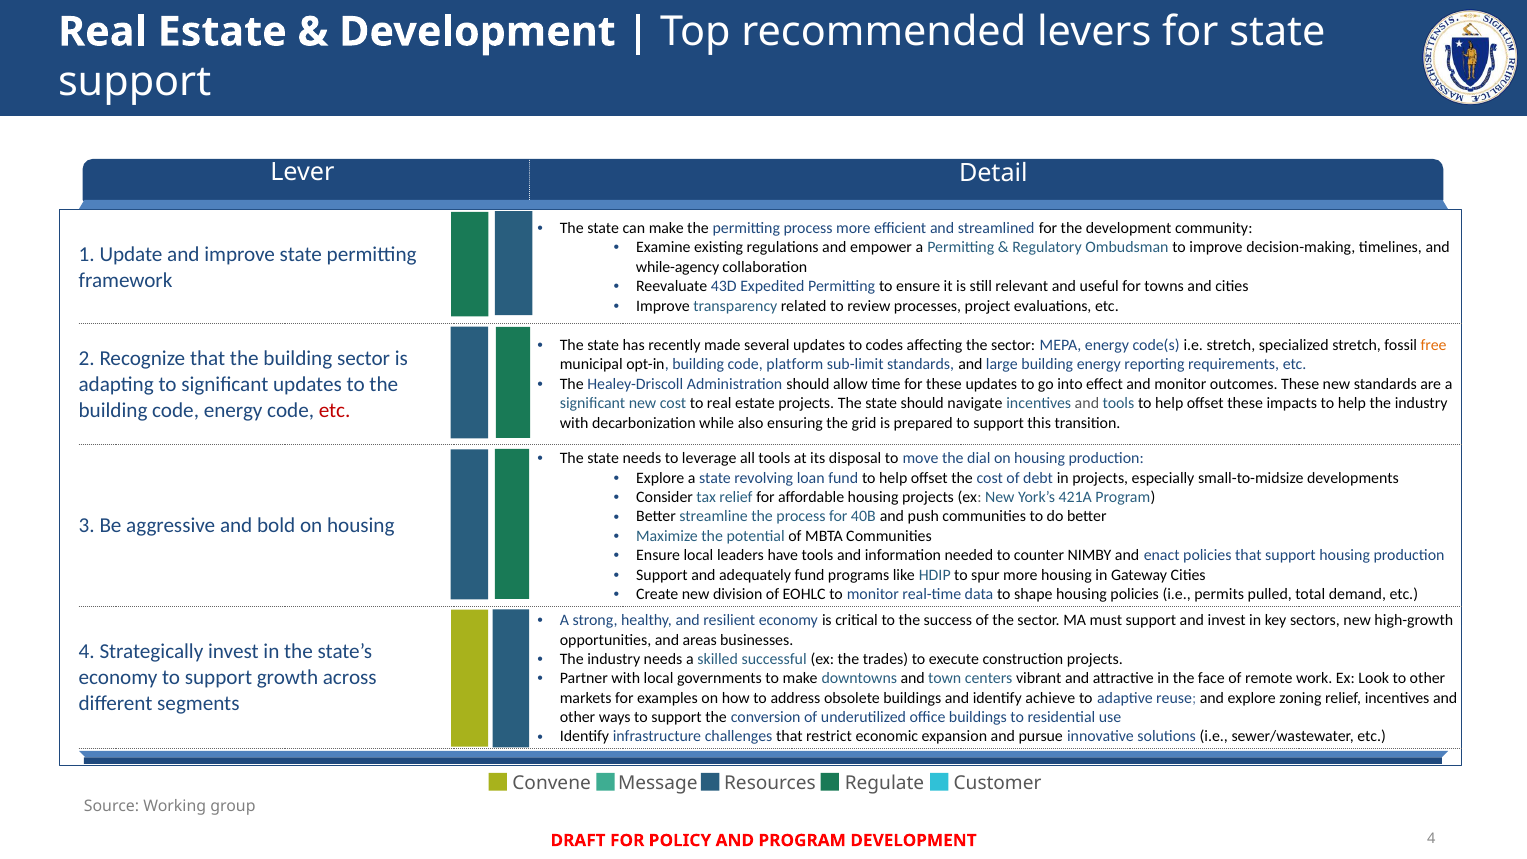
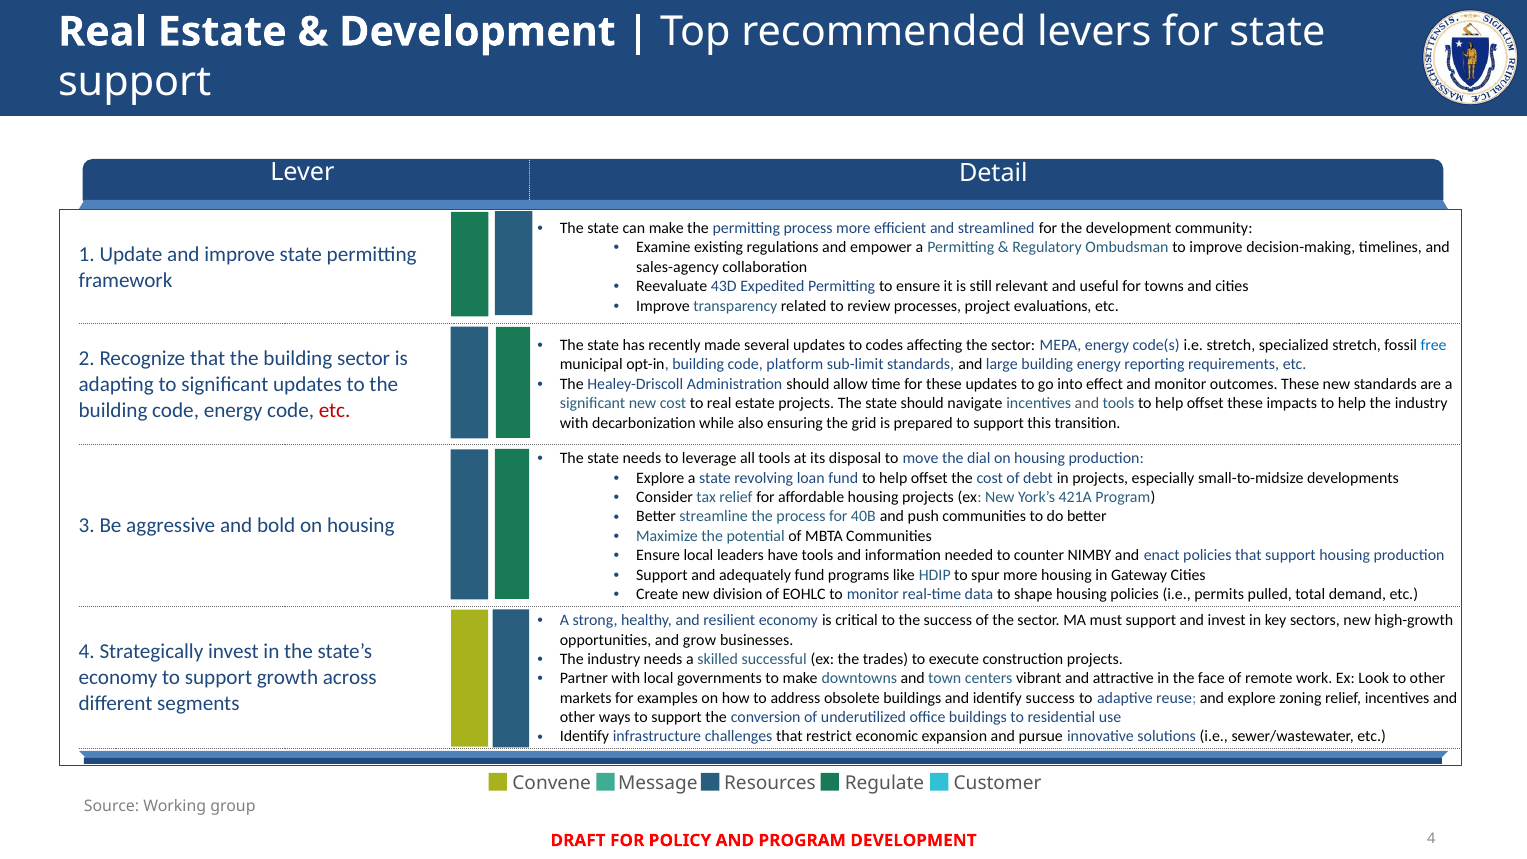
while-agency: while-agency -> sales-agency
free colour: orange -> blue
areas: areas -> grow
identify achieve: achieve -> success
